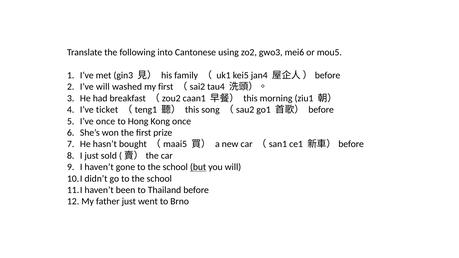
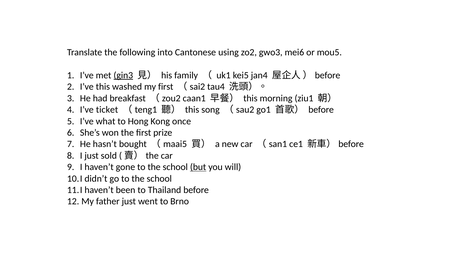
gin3 underline: none -> present
I’ve will: will -> this
I’ve once: once -> what
